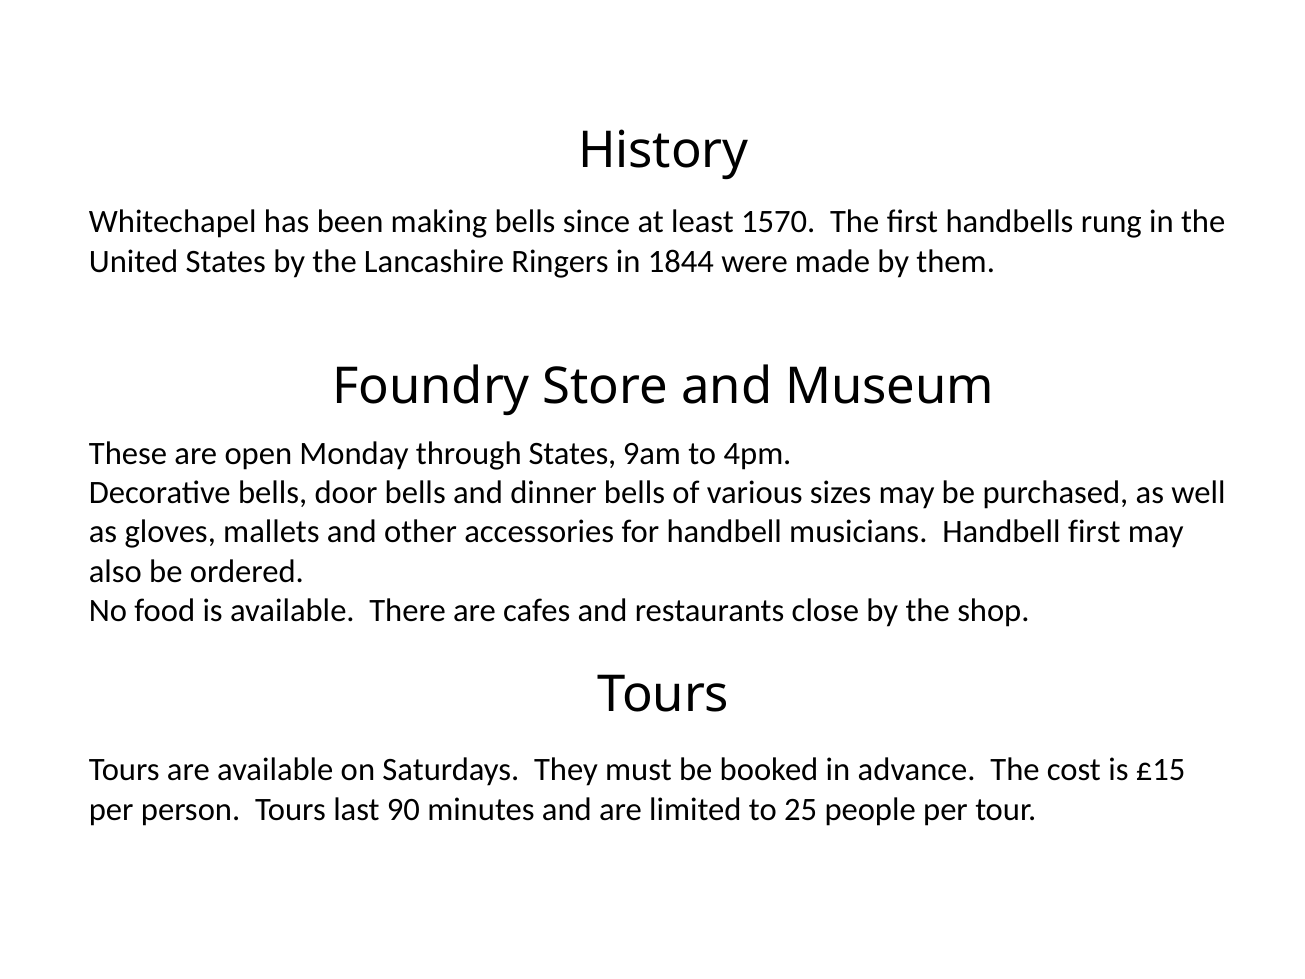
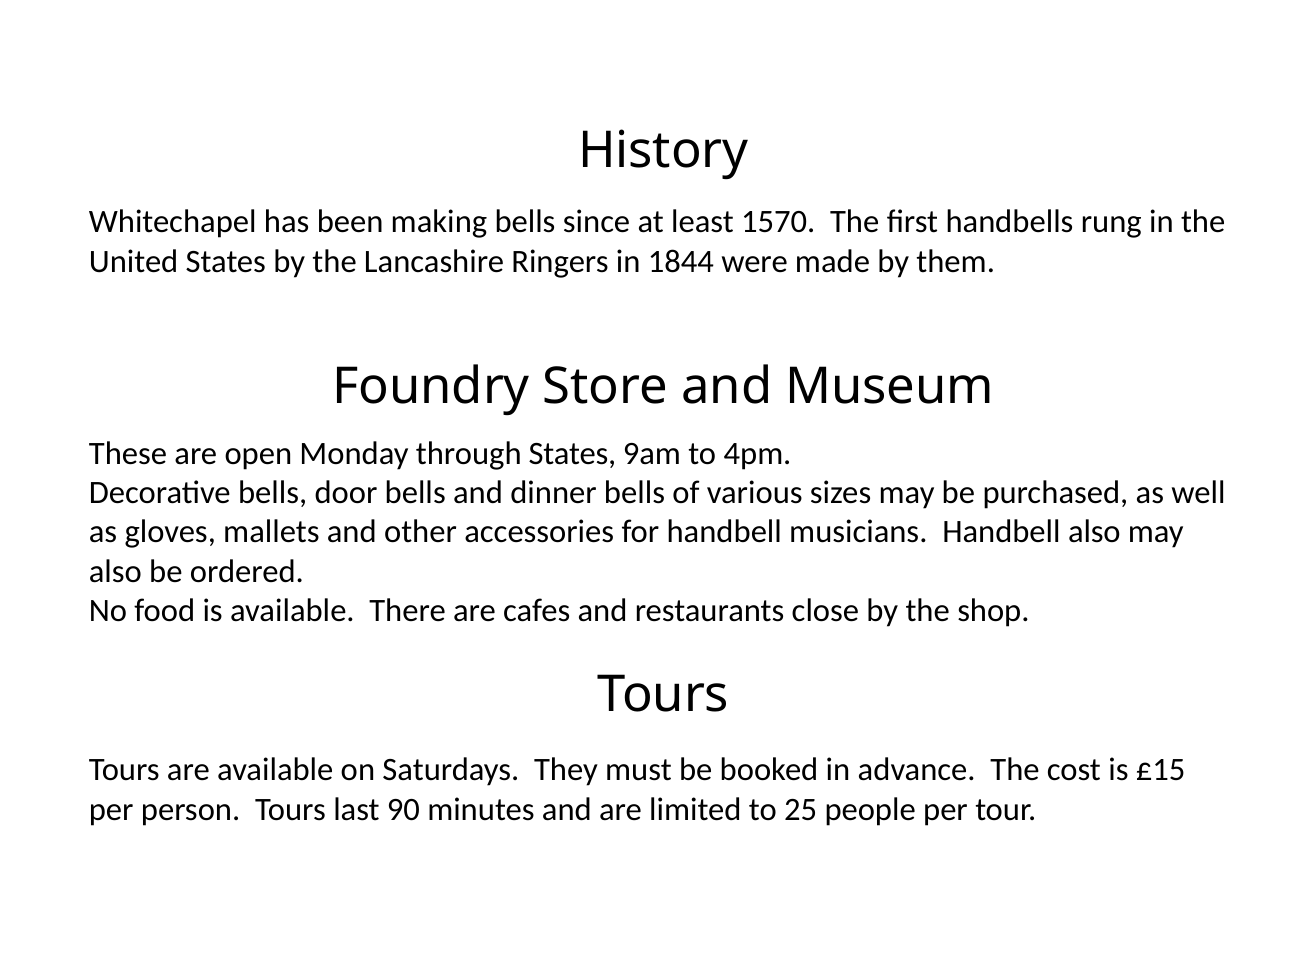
Handbell first: first -> also
